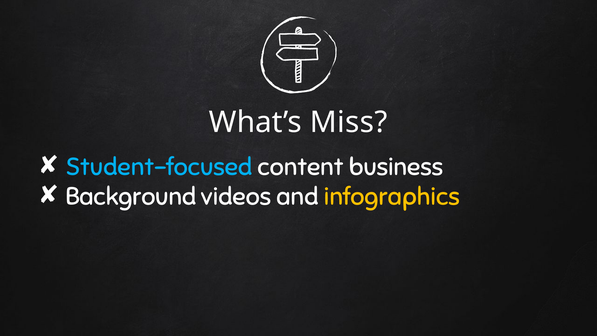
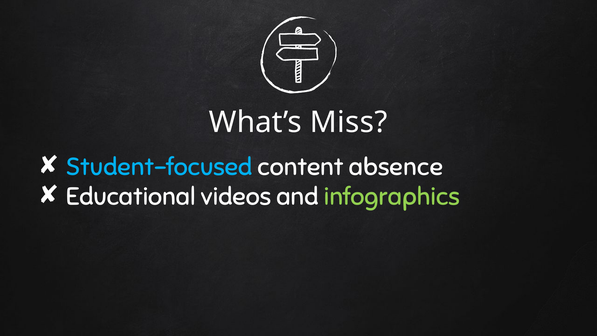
business: business -> absence
Background: Background -> Educational
infographics colour: yellow -> light green
